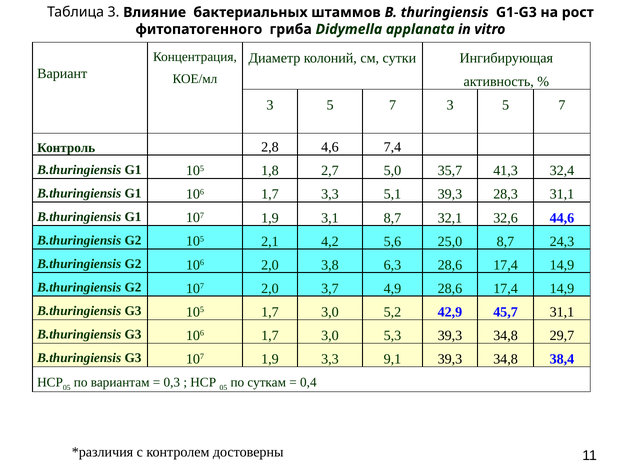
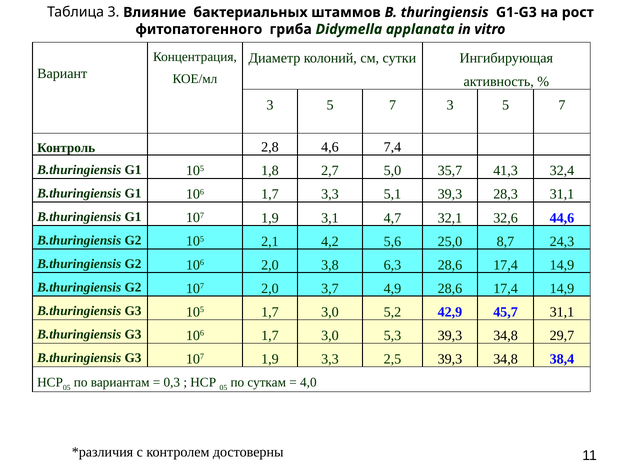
3,1 8,7: 8,7 -> 4,7
9,1: 9,1 -> 2,5
0,4: 0,4 -> 4,0
